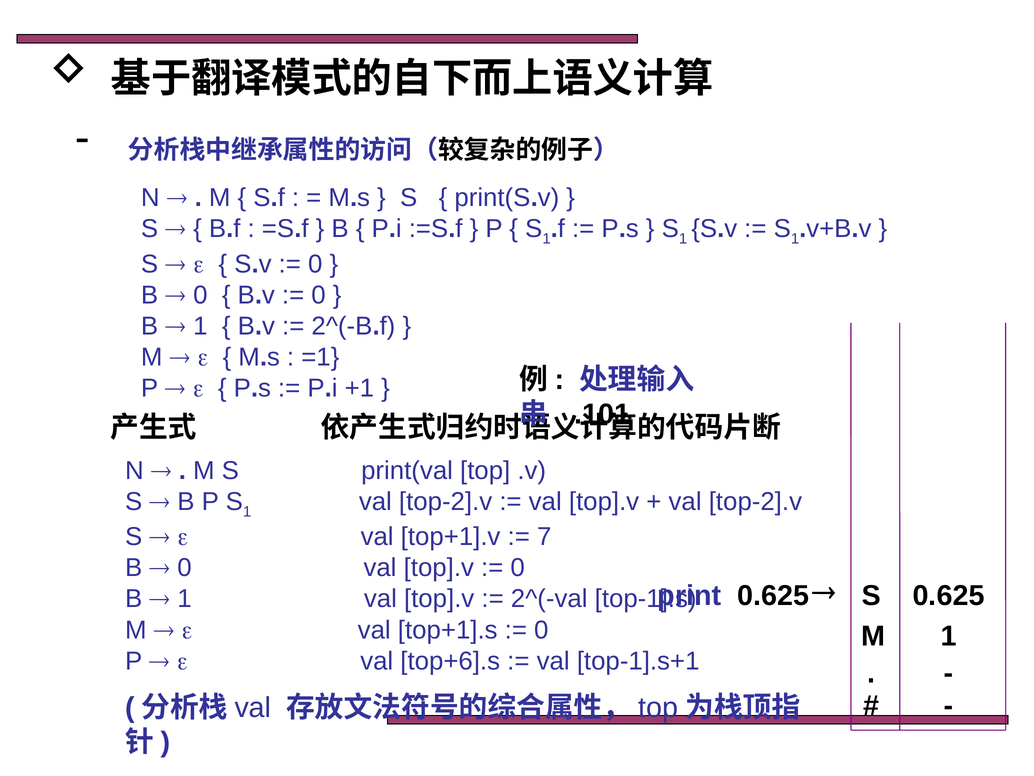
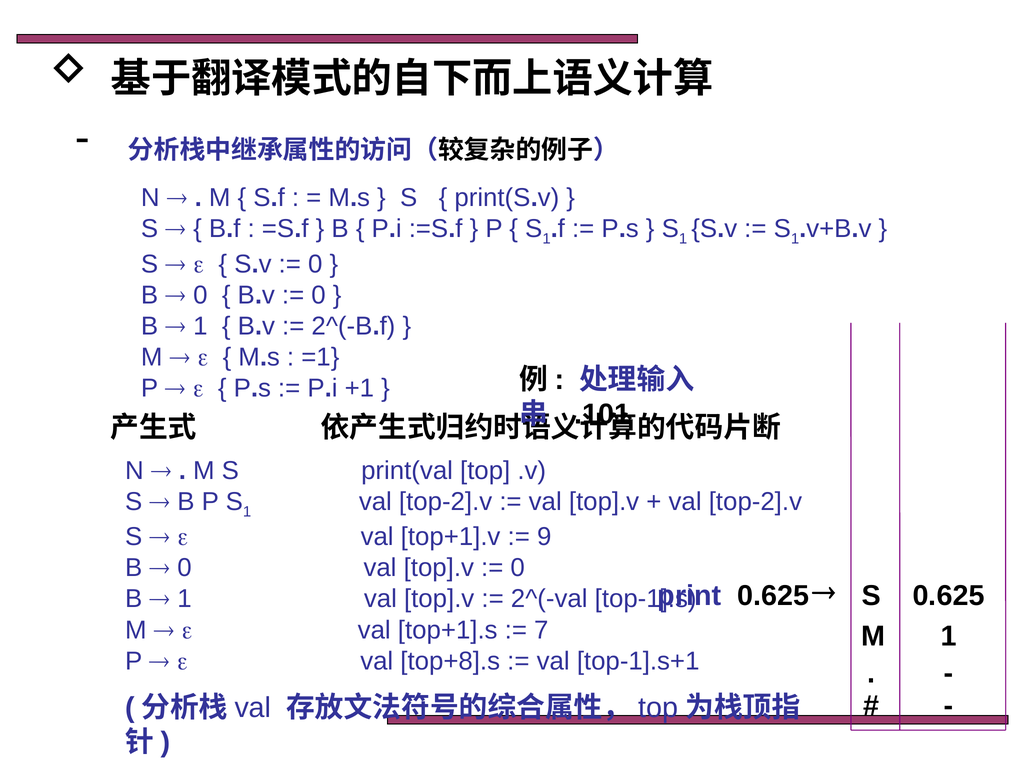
7: 7 -> 9
0 at (541, 630): 0 -> 7
top+6].s: top+6].s -> top+8].s
